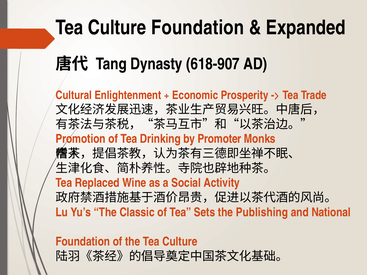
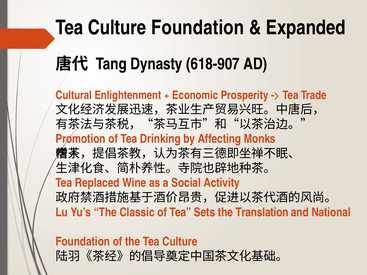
Promoter: Promoter -> Affecting
Publishing: Publishing -> Translation
